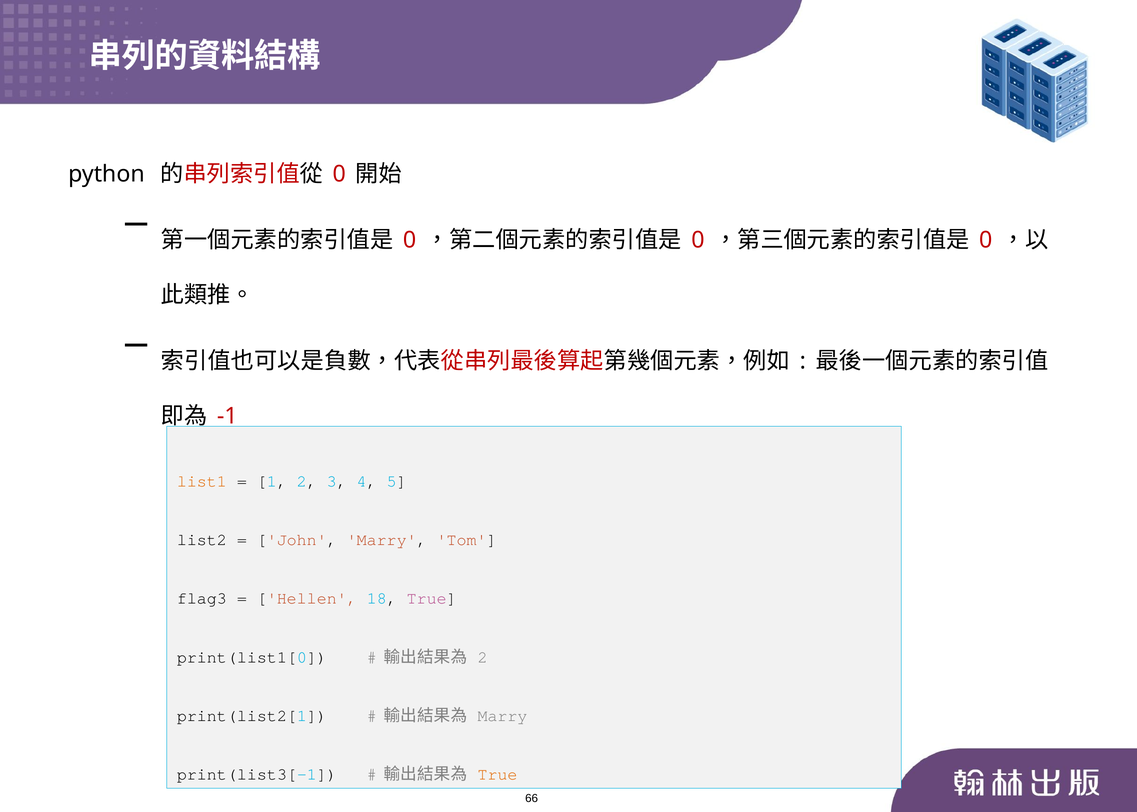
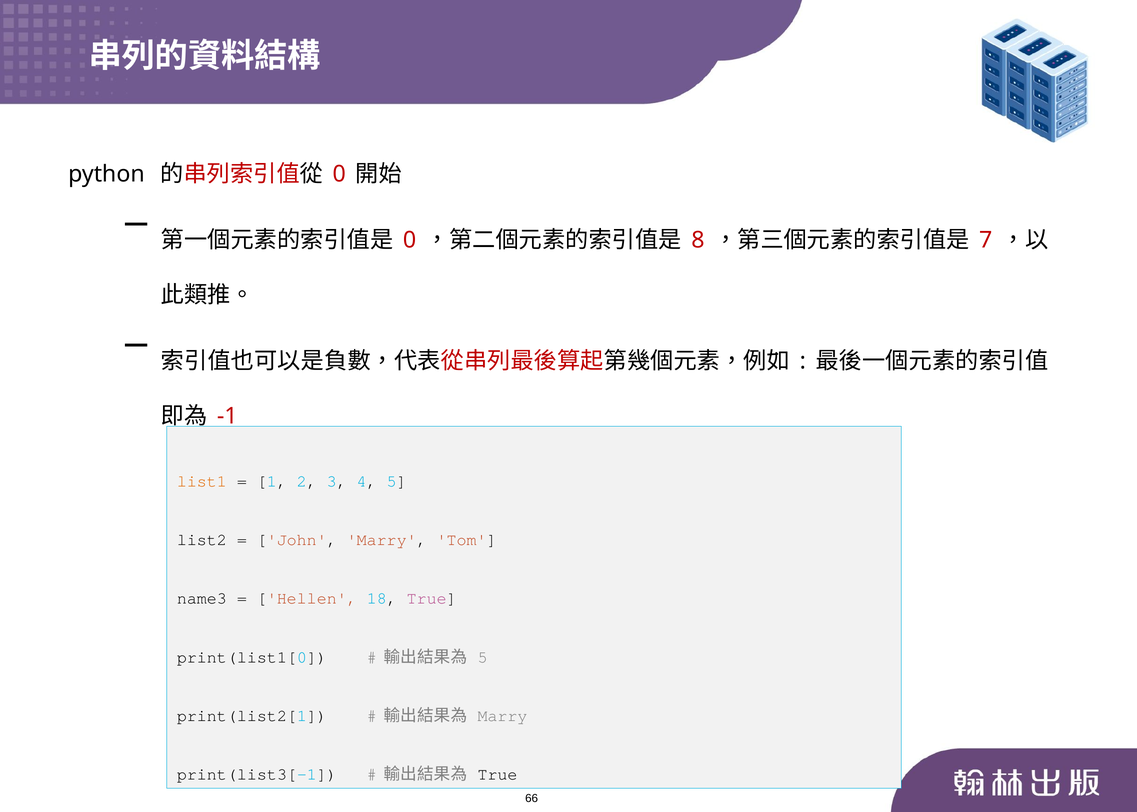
0 at (698, 240): 0 -> 8
0 at (986, 240): 0 -> 7
flag3: flag3 -> name3
2 at (483, 657): 2 -> 5
True at (497, 775) colour: orange -> black
